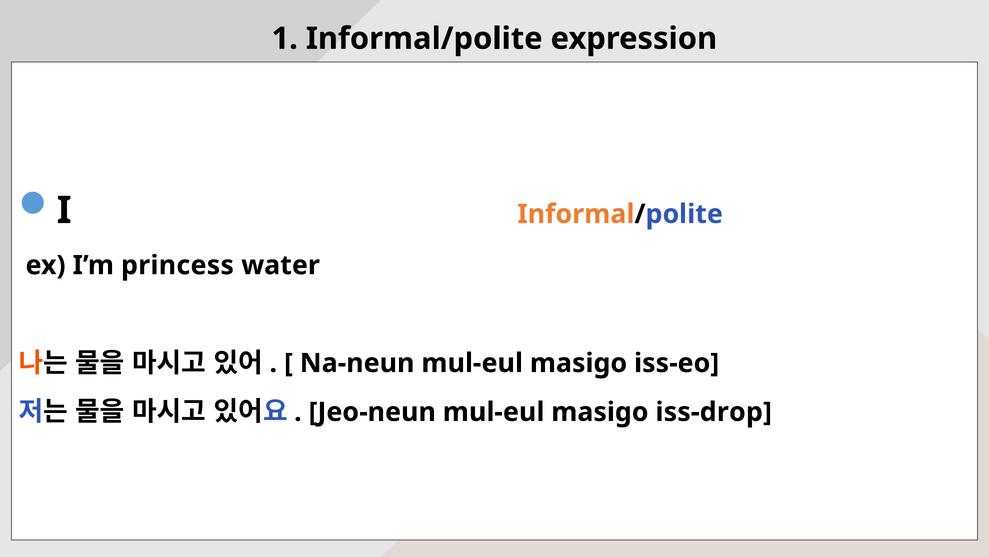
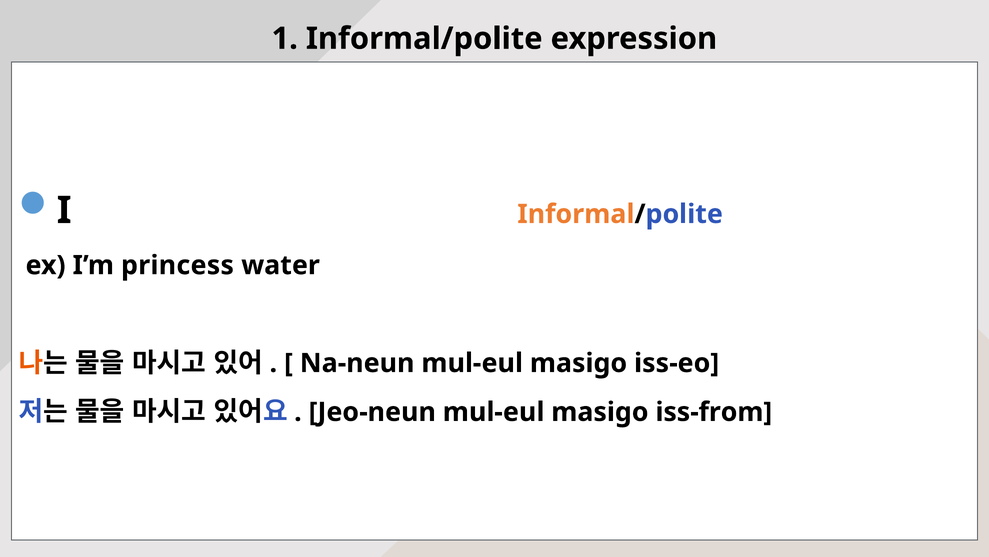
iss-drop: iss-drop -> iss-from
